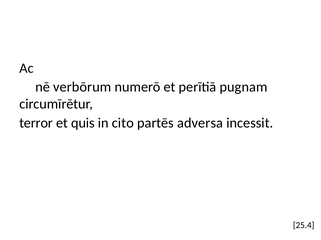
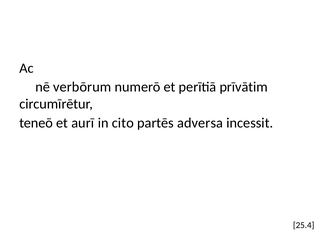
pugnam: pugnam -> prīvātim
terror: terror -> teneō
quis: quis -> aurī
